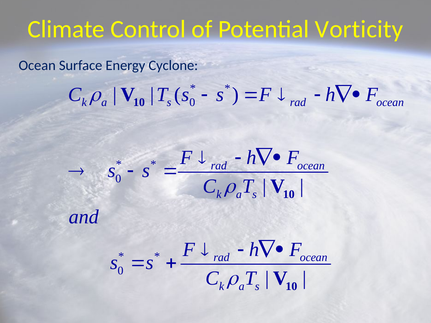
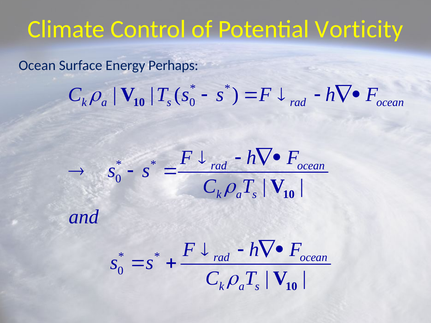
Cyclone: Cyclone -> Perhaps
